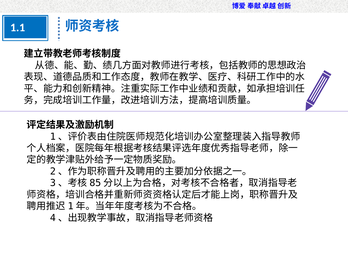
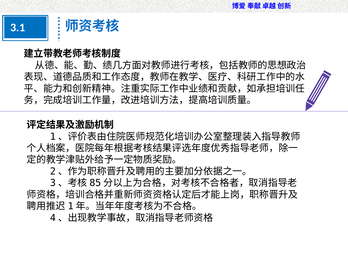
1.1: 1.1 -> 3.1
